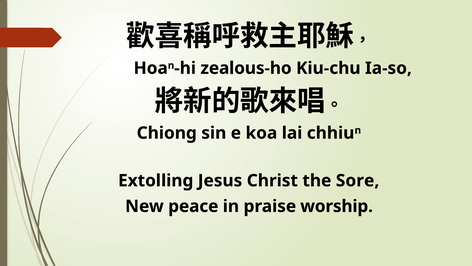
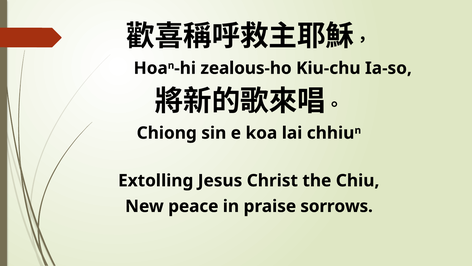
Sore: Sore -> Chiu
worship: worship -> sorrows
